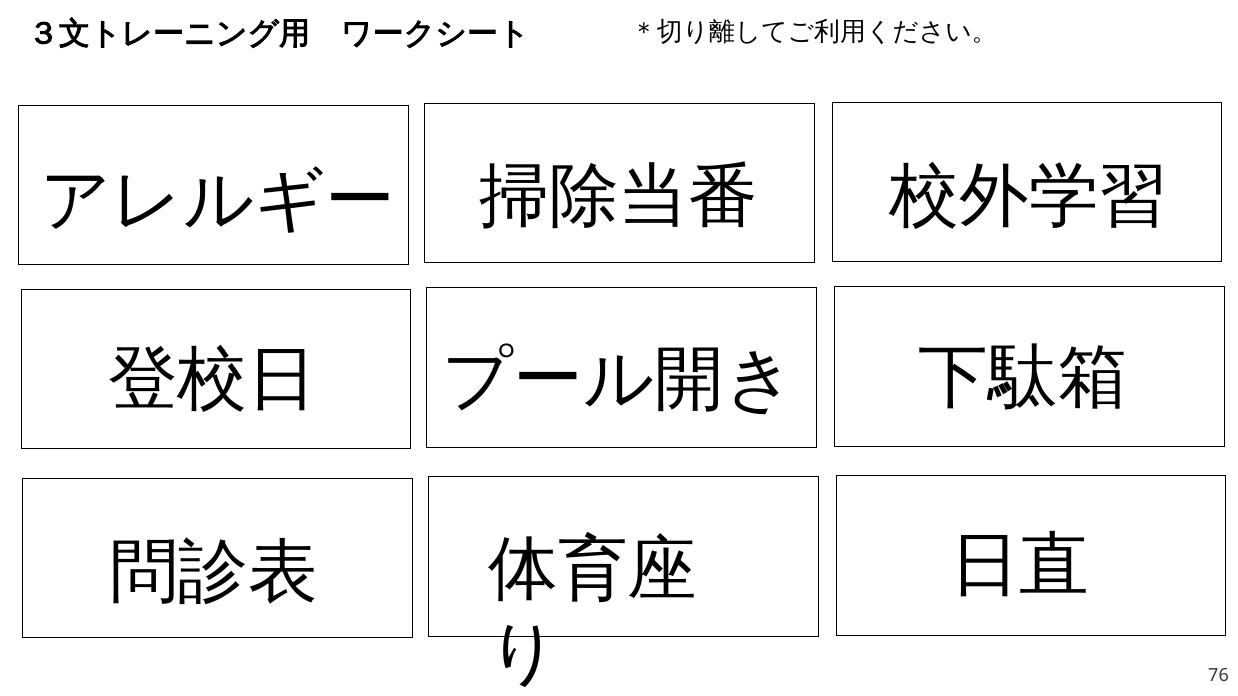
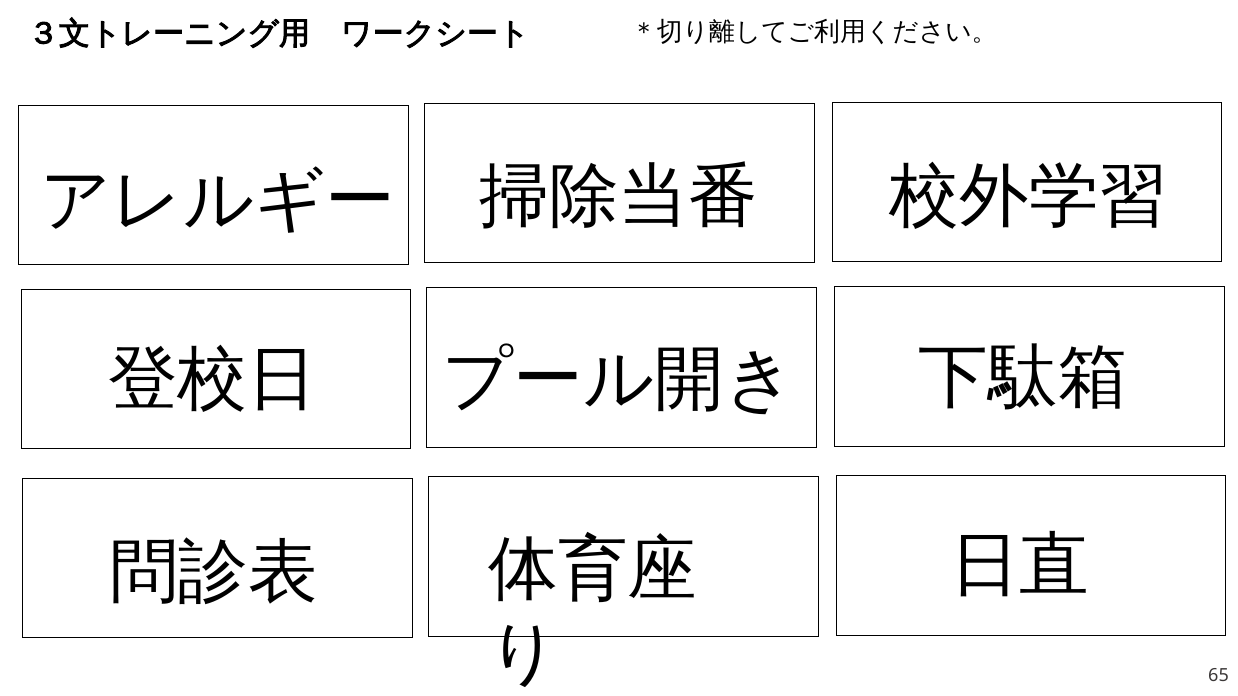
76: 76 -> 65
